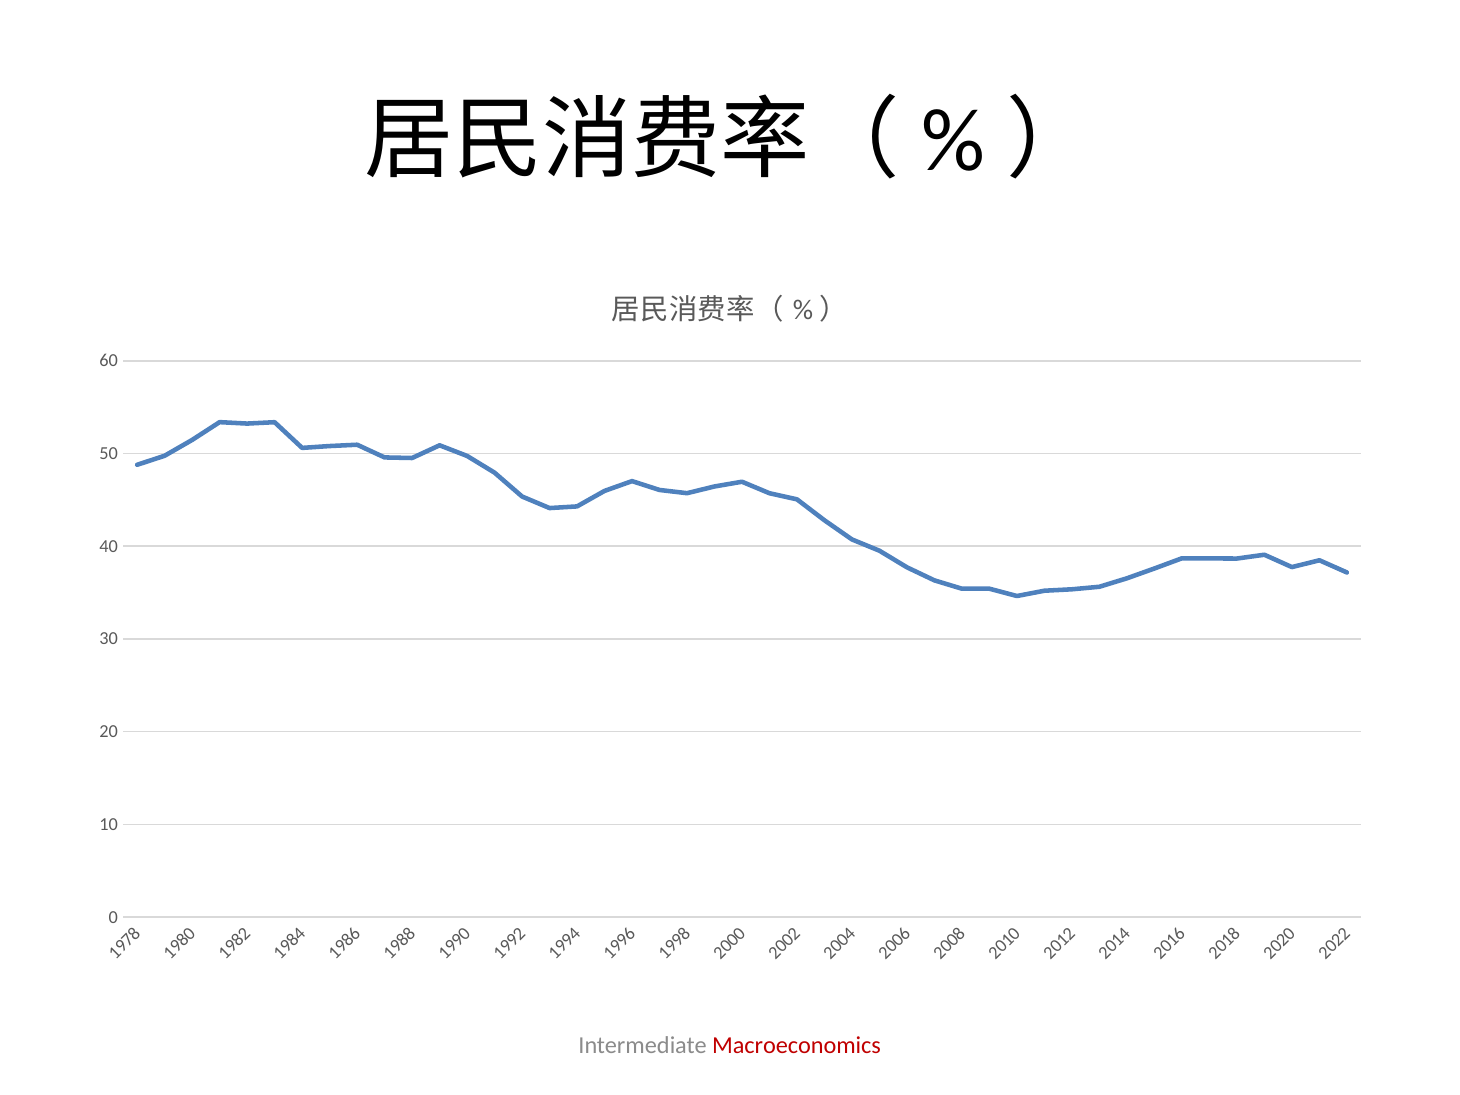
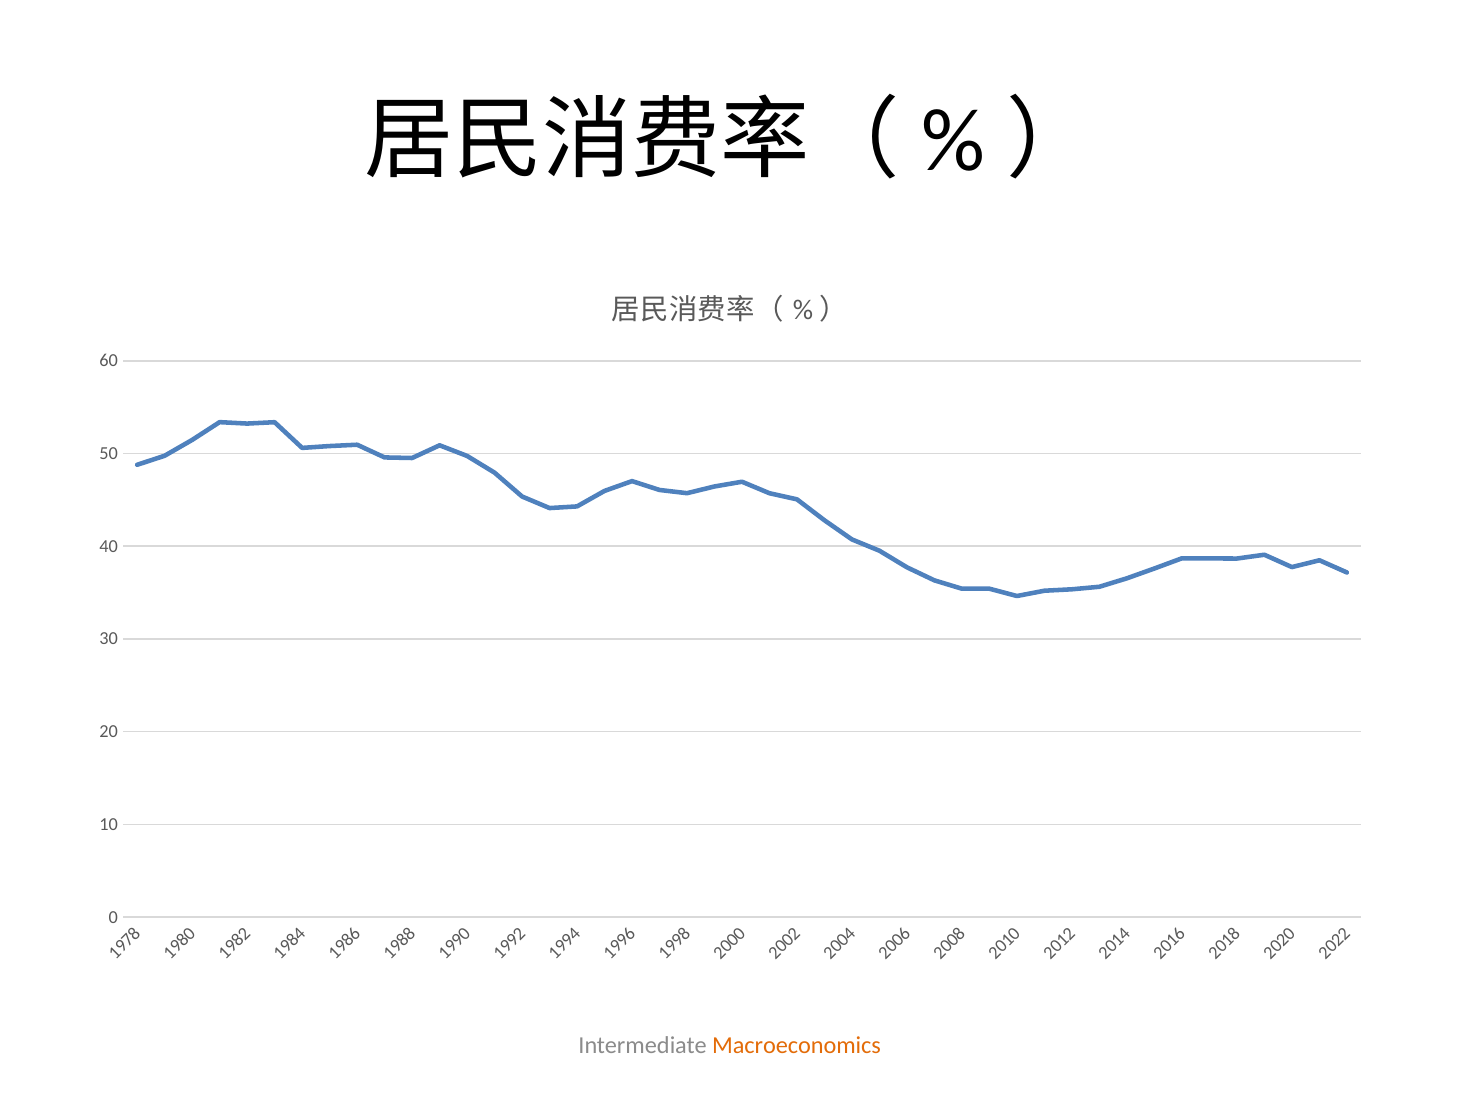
Macroeconomics colour: red -> orange
